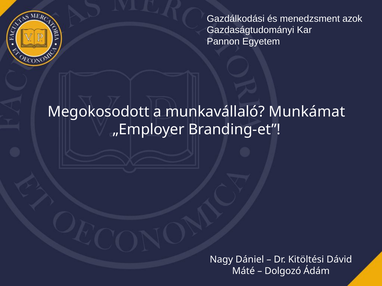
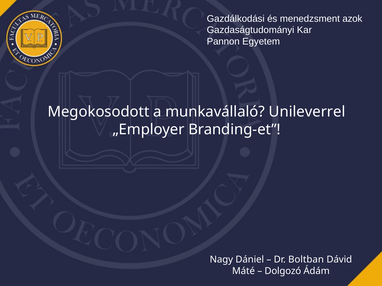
Munkámat: Munkámat -> Unileverrel
Kitöltési: Kitöltési -> Boltban
